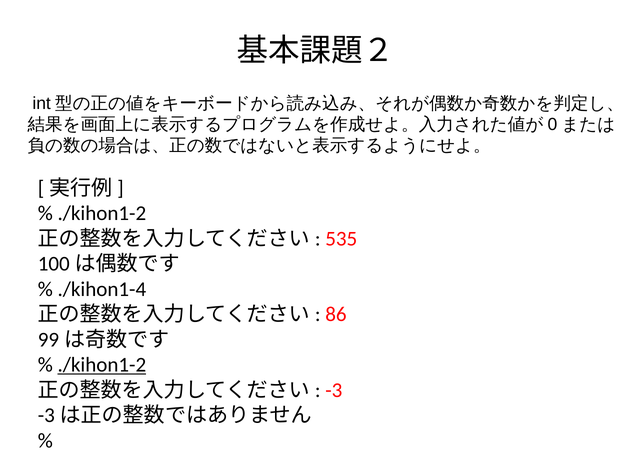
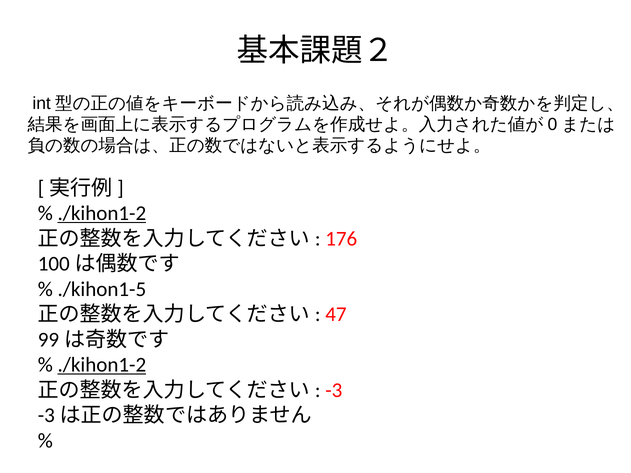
./kihon1-2 at (102, 214) underline: none -> present
535: 535 -> 176
./kihon1-4: ./kihon1-4 -> ./kihon1-5
86: 86 -> 47
